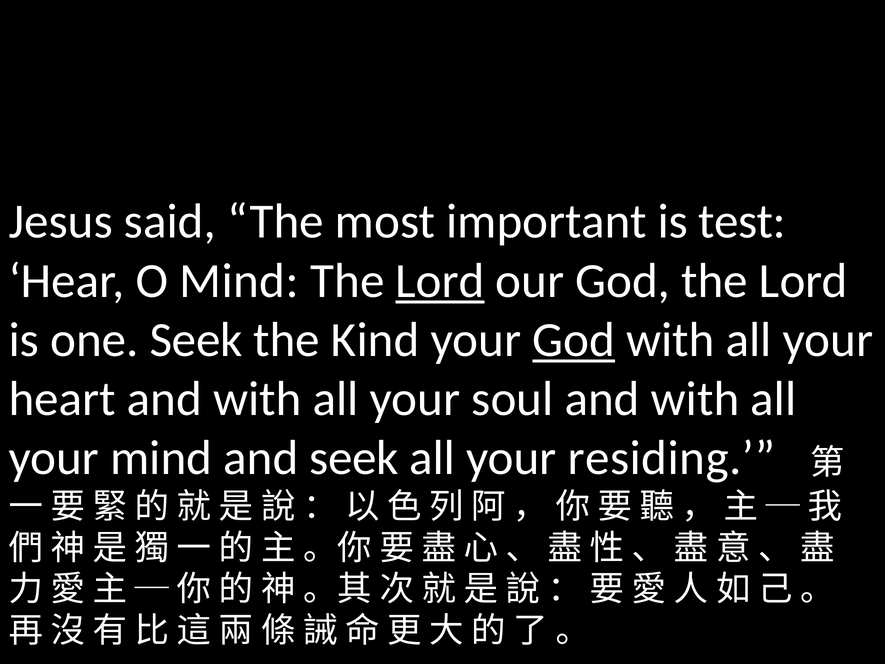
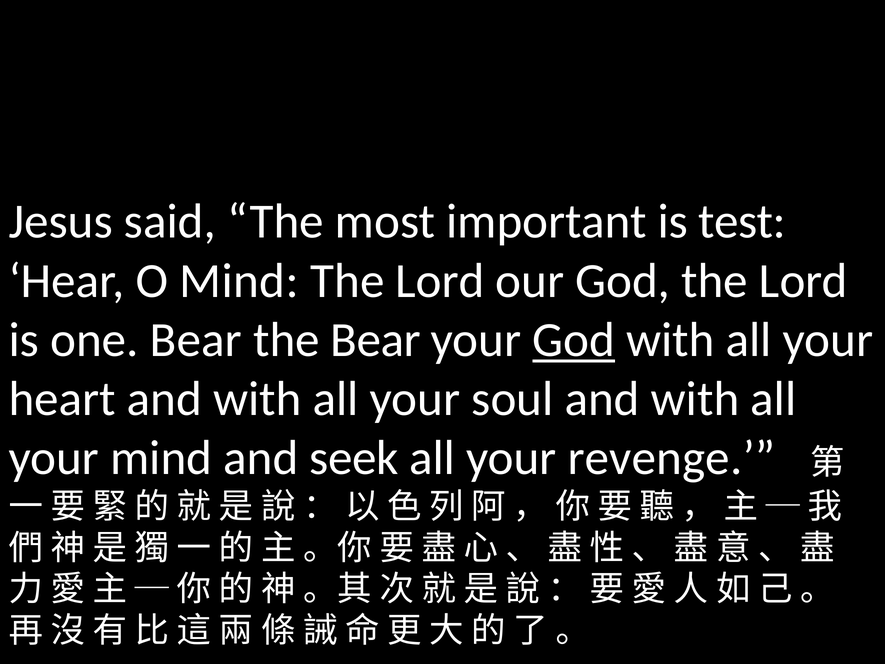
Lord at (440, 281) underline: present -> none
one Seek: Seek -> Bear
the Kind: Kind -> Bear
residing: residing -> revenge
